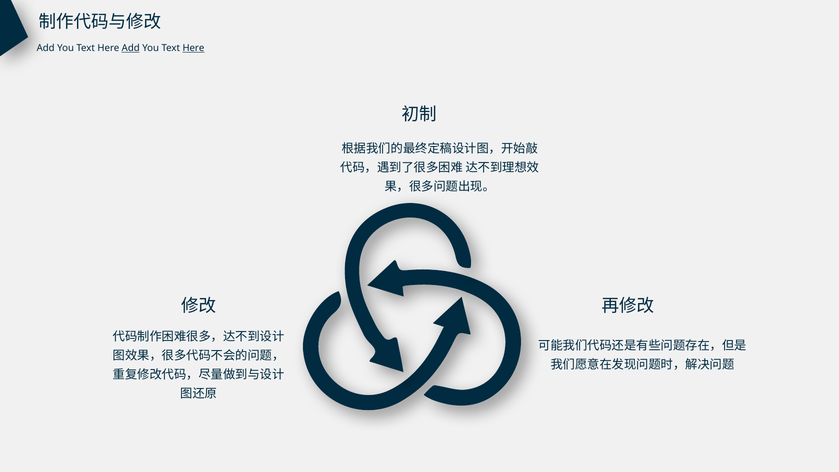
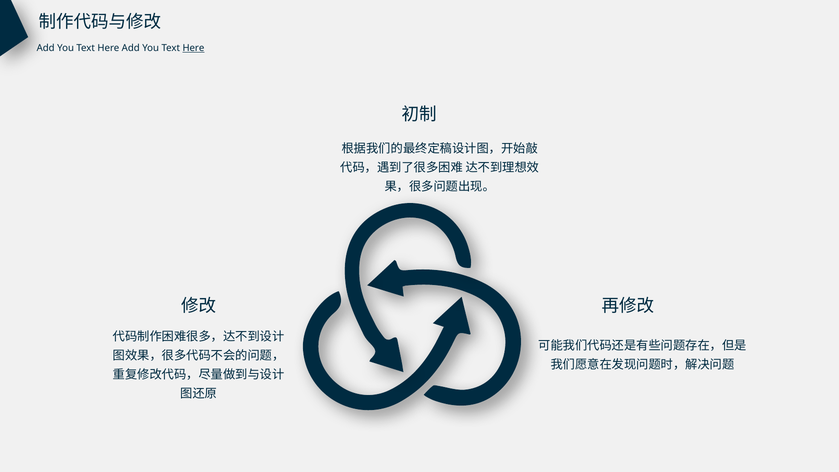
Add at (131, 48) underline: present -> none
